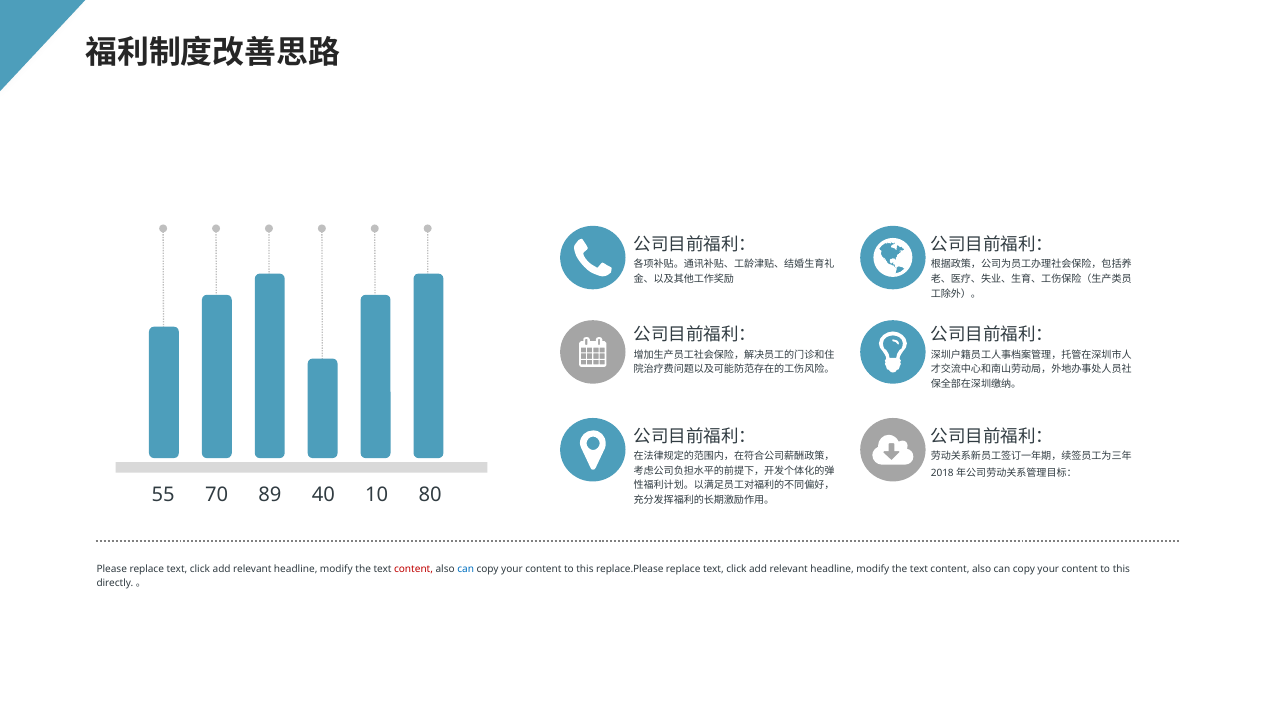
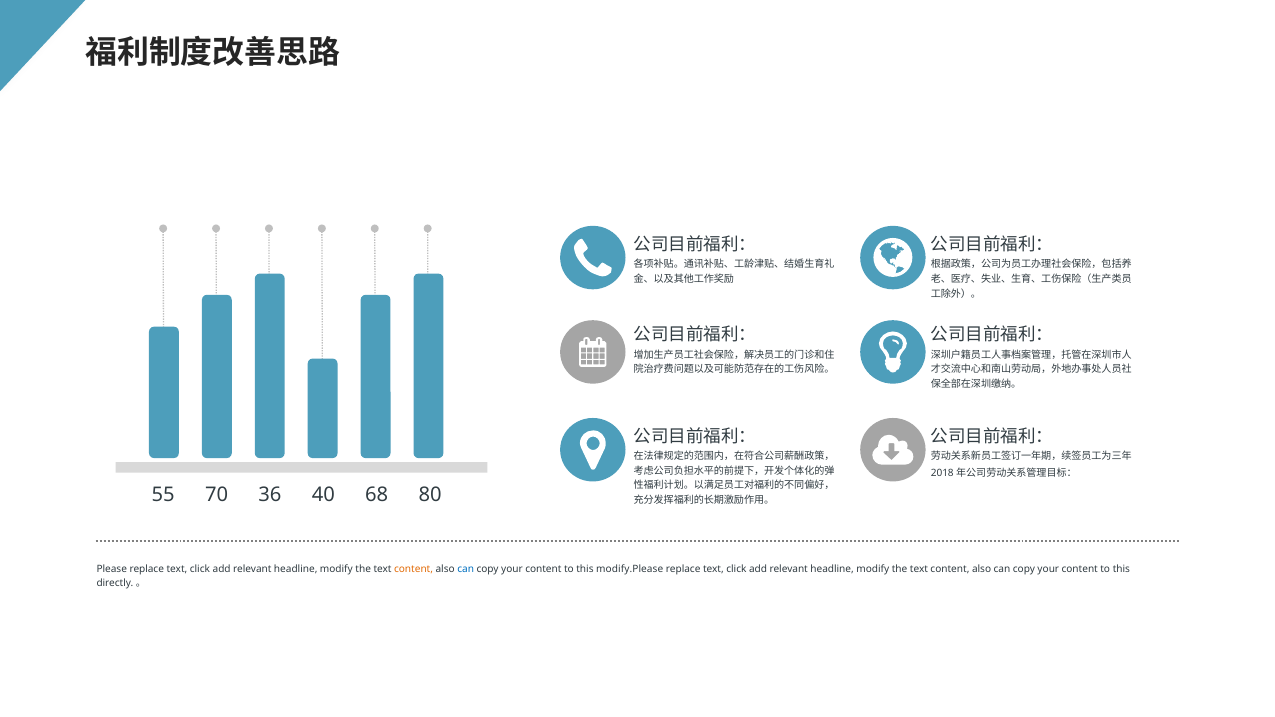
89: 89 -> 36
10: 10 -> 68
content at (414, 569) colour: red -> orange
replace.Please: replace.Please -> modify.Please
